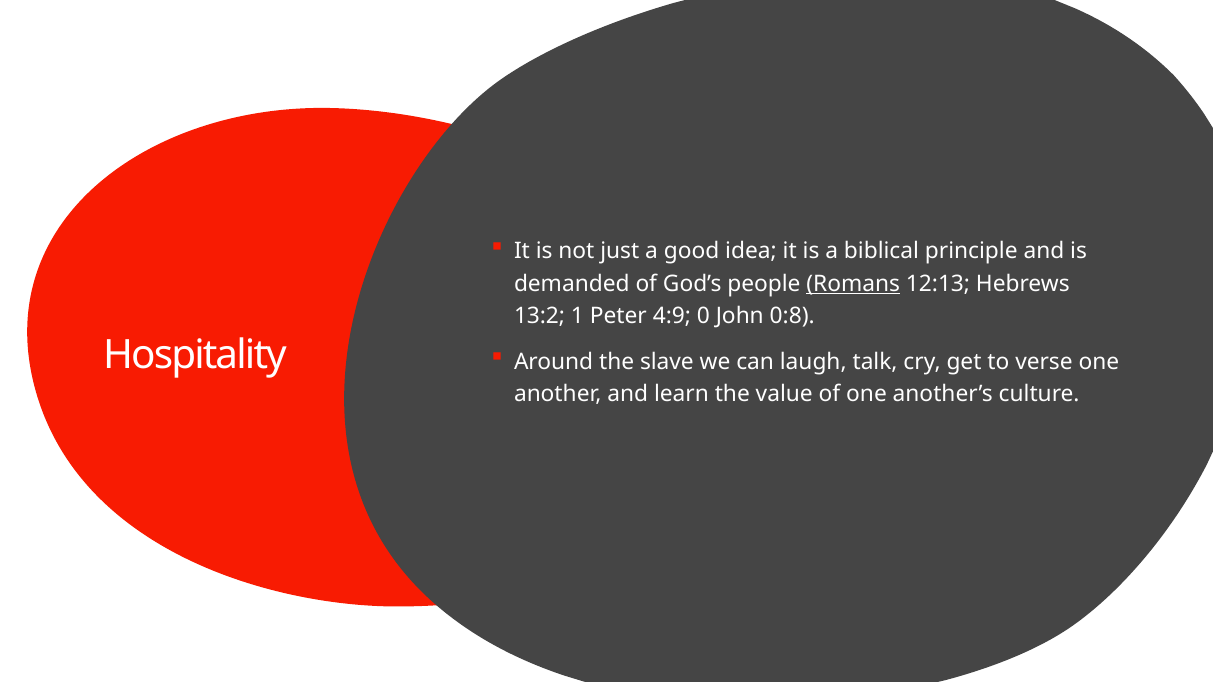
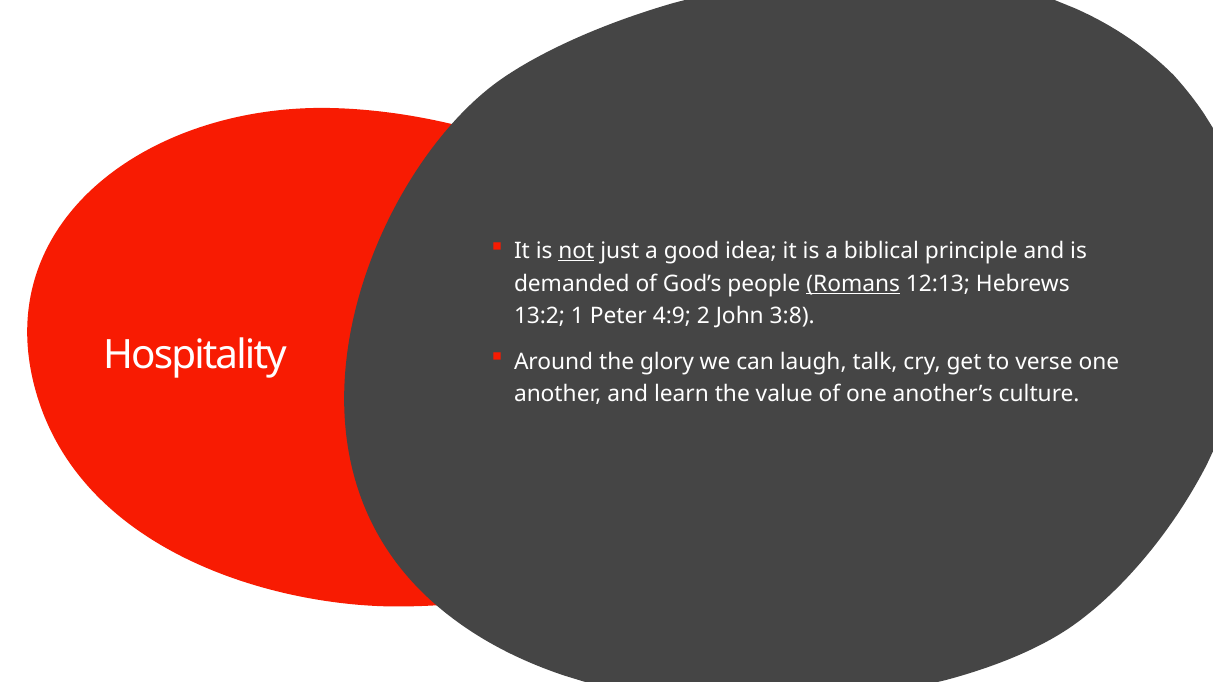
not underline: none -> present
0: 0 -> 2
0:8: 0:8 -> 3:8
slave: slave -> glory
